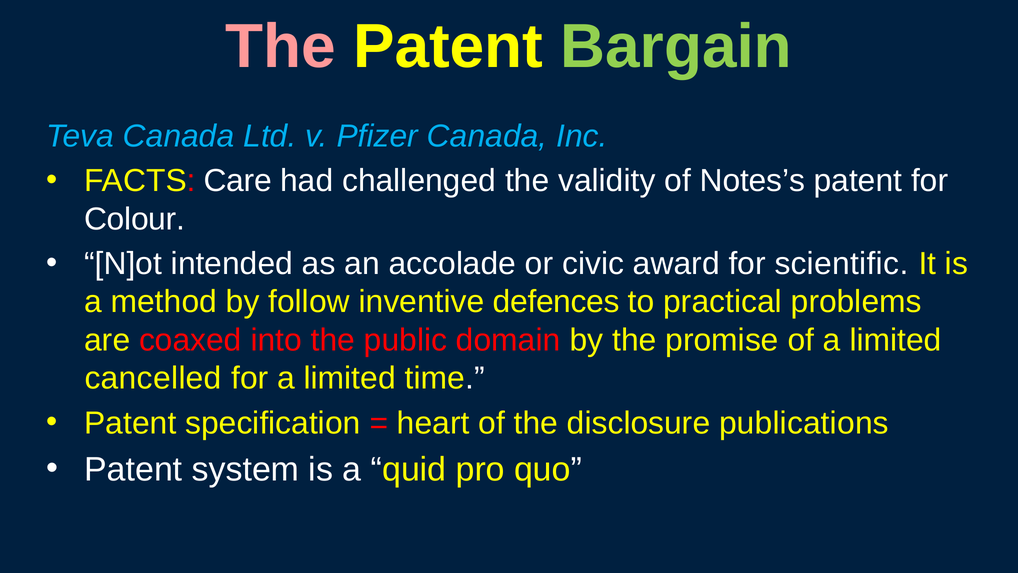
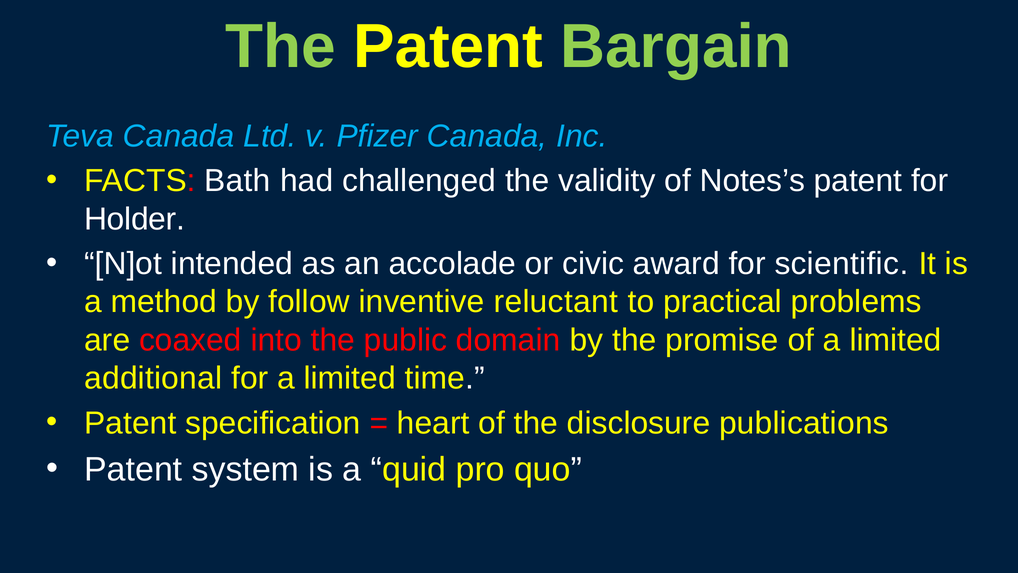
The at (281, 47) colour: pink -> light green
Care: Care -> Bath
Colour: Colour -> Holder
defences: defences -> reluctant
cancelled: cancelled -> additional
